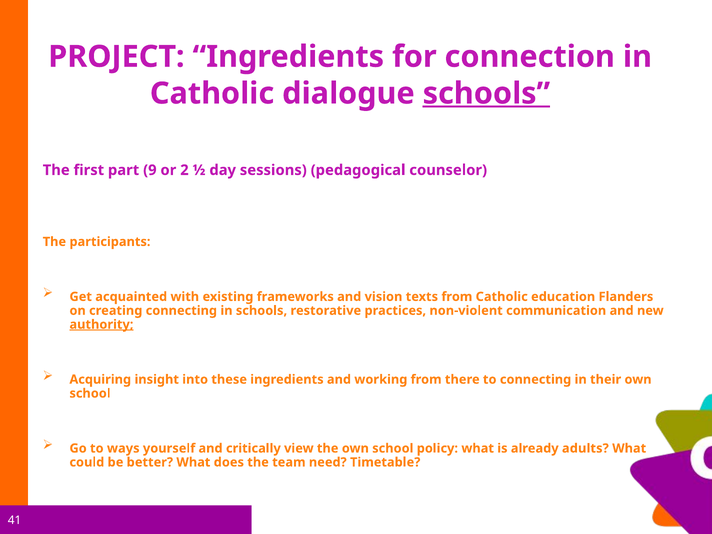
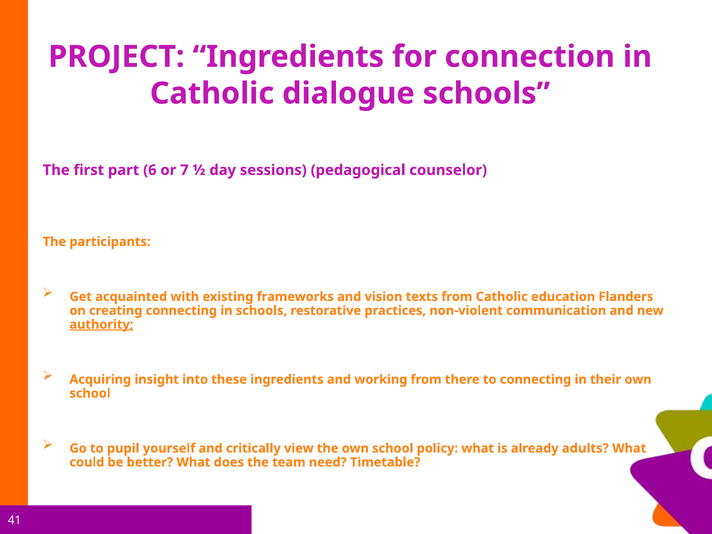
schools at (486, 93) underline: present -> none
9: 9 -> 6
2: 2 -> 7
ways: ways -> pupil
